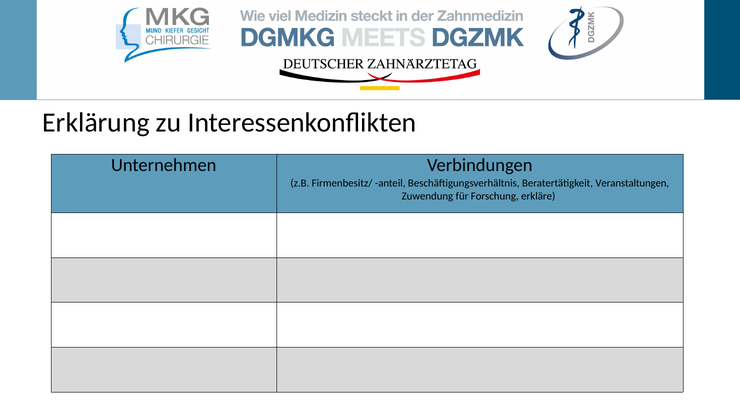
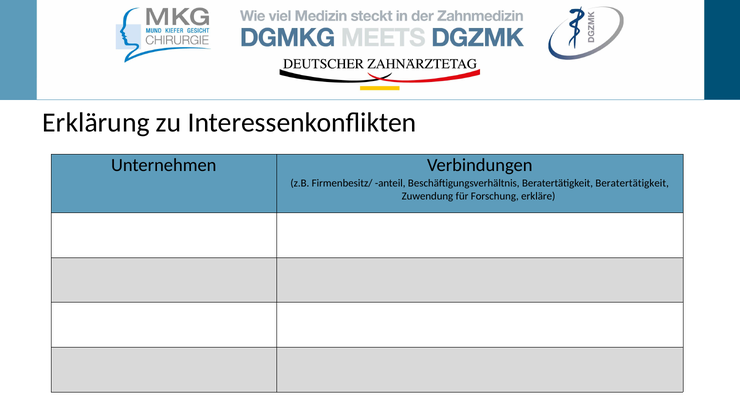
Beratertätigkeit Veranstaltungen: Veranstaltungen -> Beratertätigkeit
